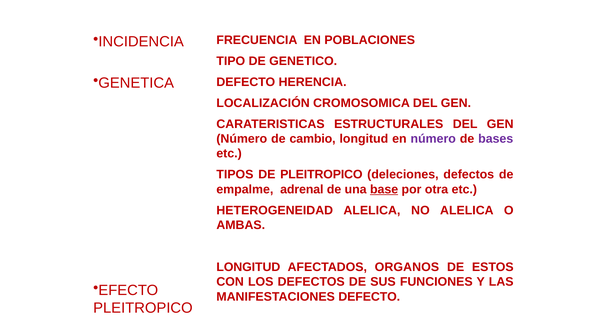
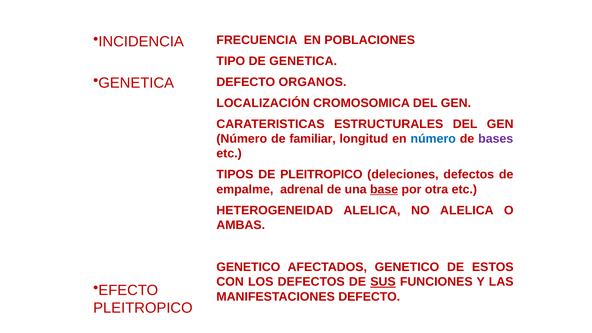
DE GENETICO: GENETICO -> GENETICA
HERENCIA: HERENCIA -> ORGANOS
cambio: cambio -> familiar
número at (433, 139) colour: purple -> blue
LONGITUD at (248, 267): LONGITUD -> GENETICO
AFECTADOS ORGANOS: ORGANOS -> GENETICO
SUS underline: none -> present
